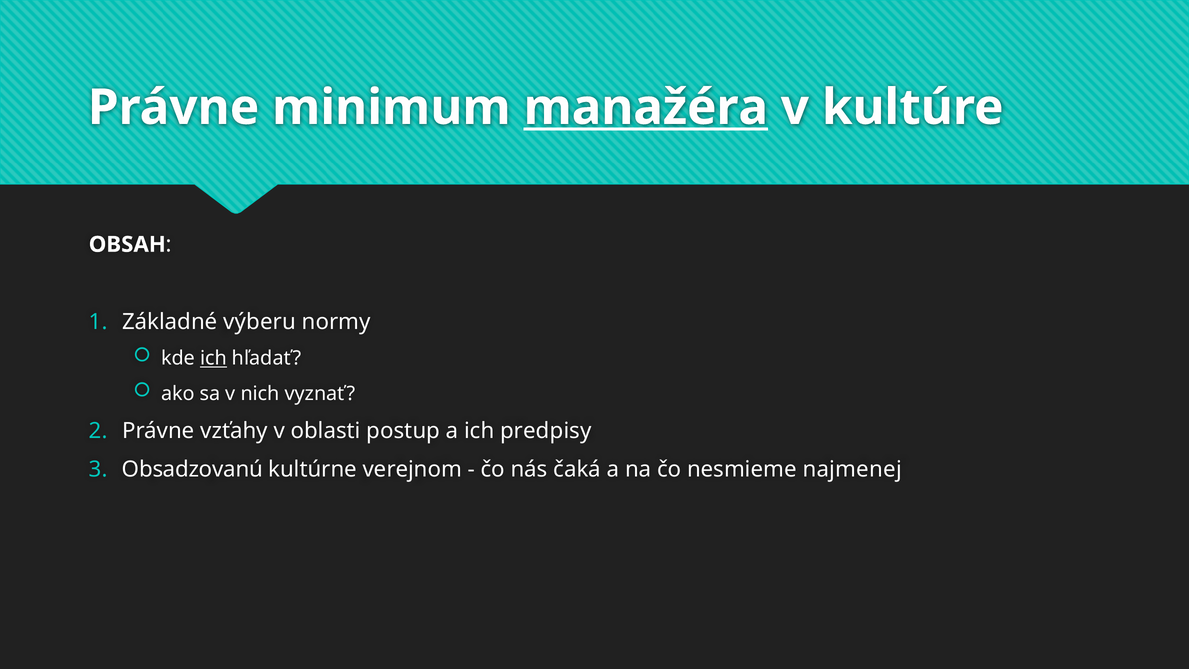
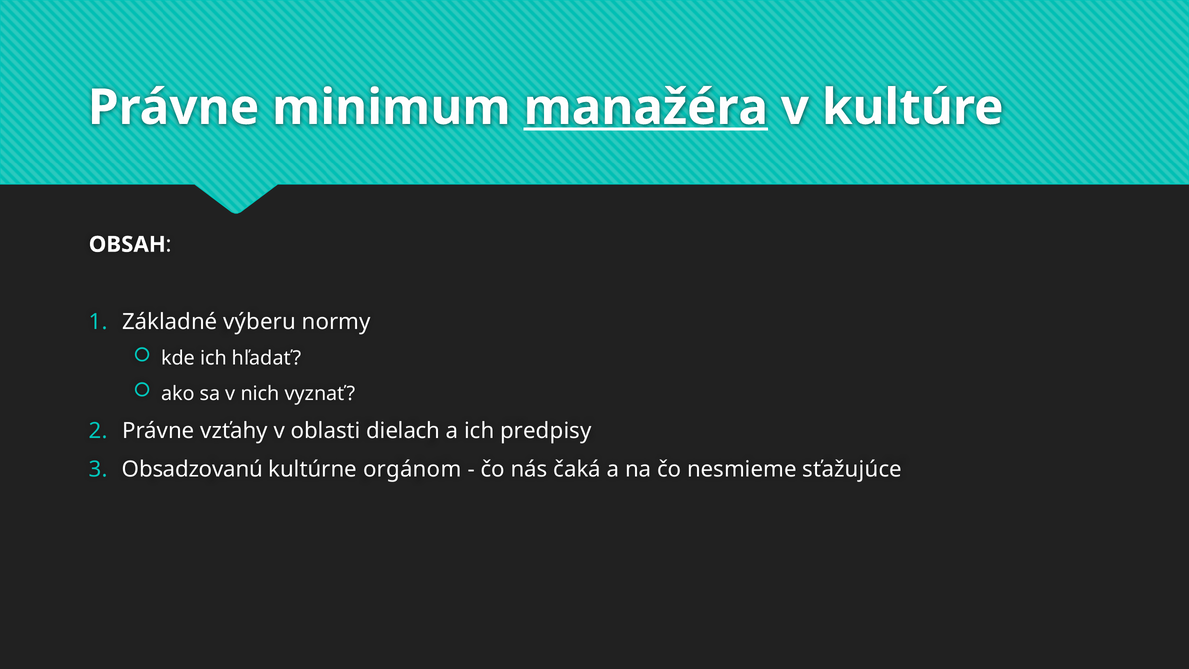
ich at (213, 358) underline: present -> none
postup: postup -> dielach
verejnom: verejnom -> orgánom
najmenej: najmenej -> sťažujúce
